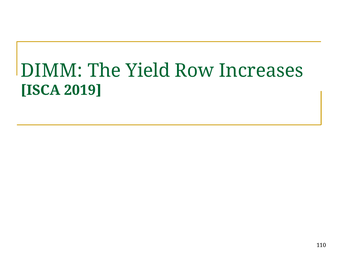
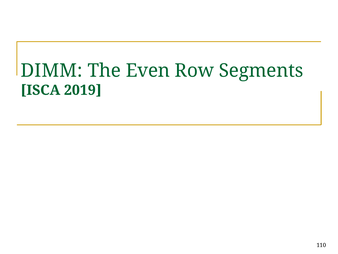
Yield: Yield -> Even
Increases: Increases -> Segments
